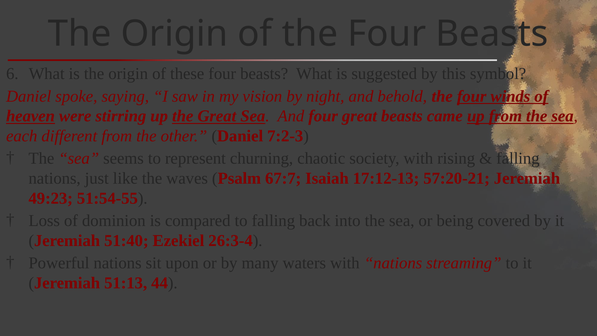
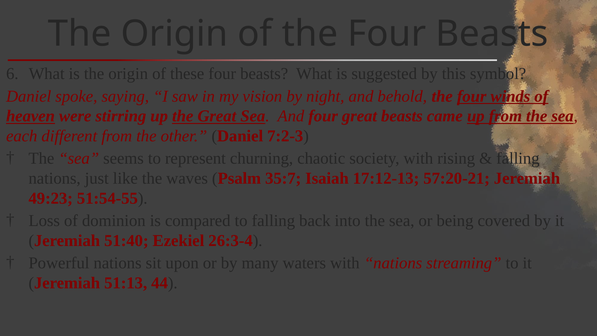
67:7: 67:7 -> 35:7
